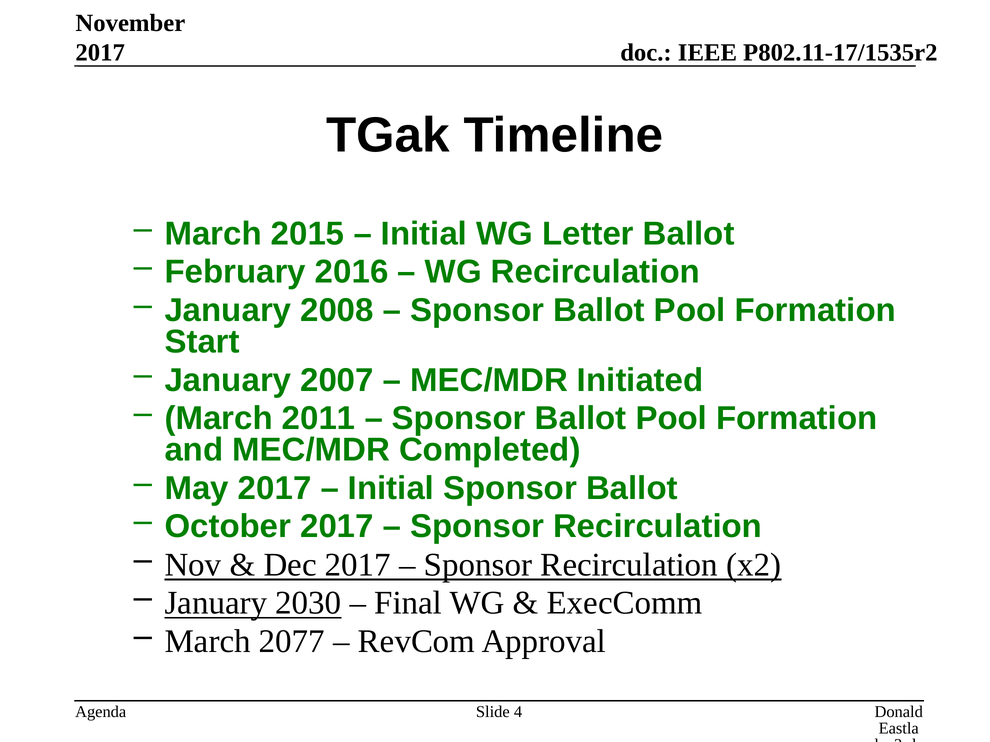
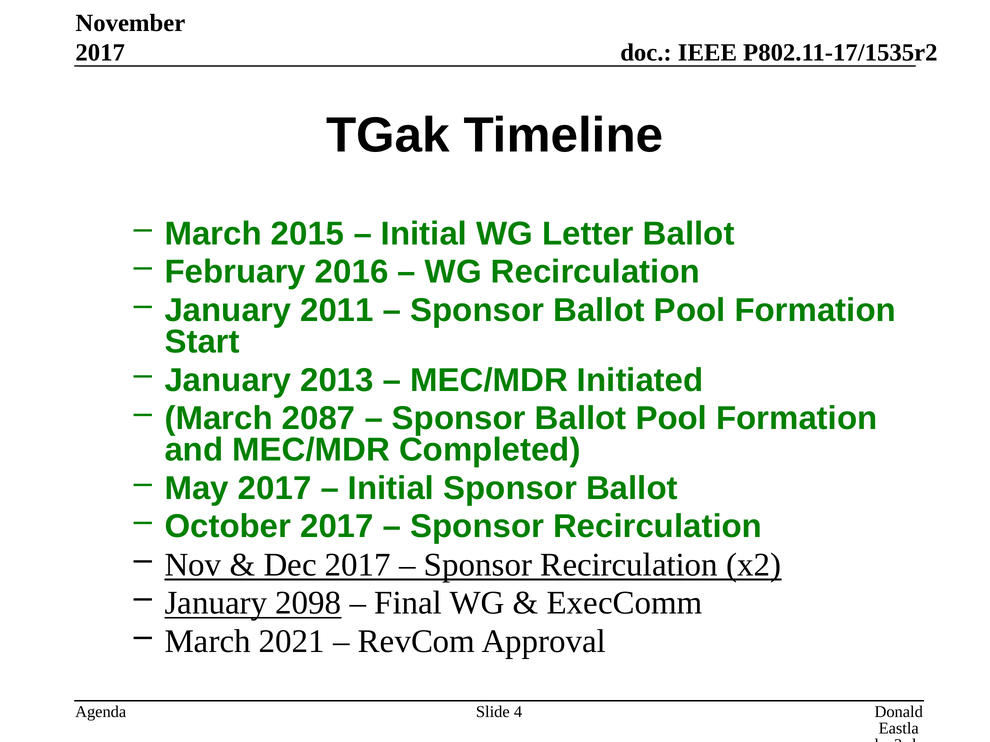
2008: 2008 -> 2011
2007: 2007 -> 2013
2011: 2011 -> 2087
2030: 2030 -> 2098
2077: 2077 -> 2021
